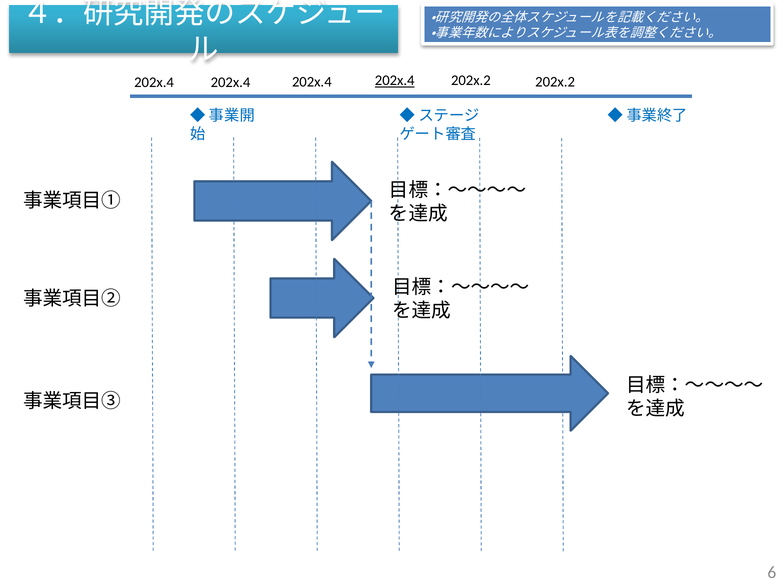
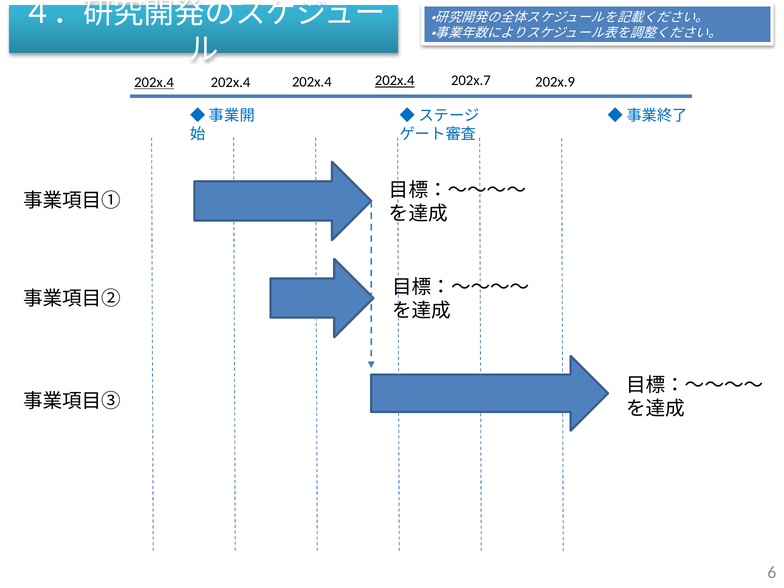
202x.2 at (555, 82): 202x.2 -> 202x.9
202x.4 202x.2: 202x.2 -> 202x.7
202x.4 at (154, 82) underline: none -> present
